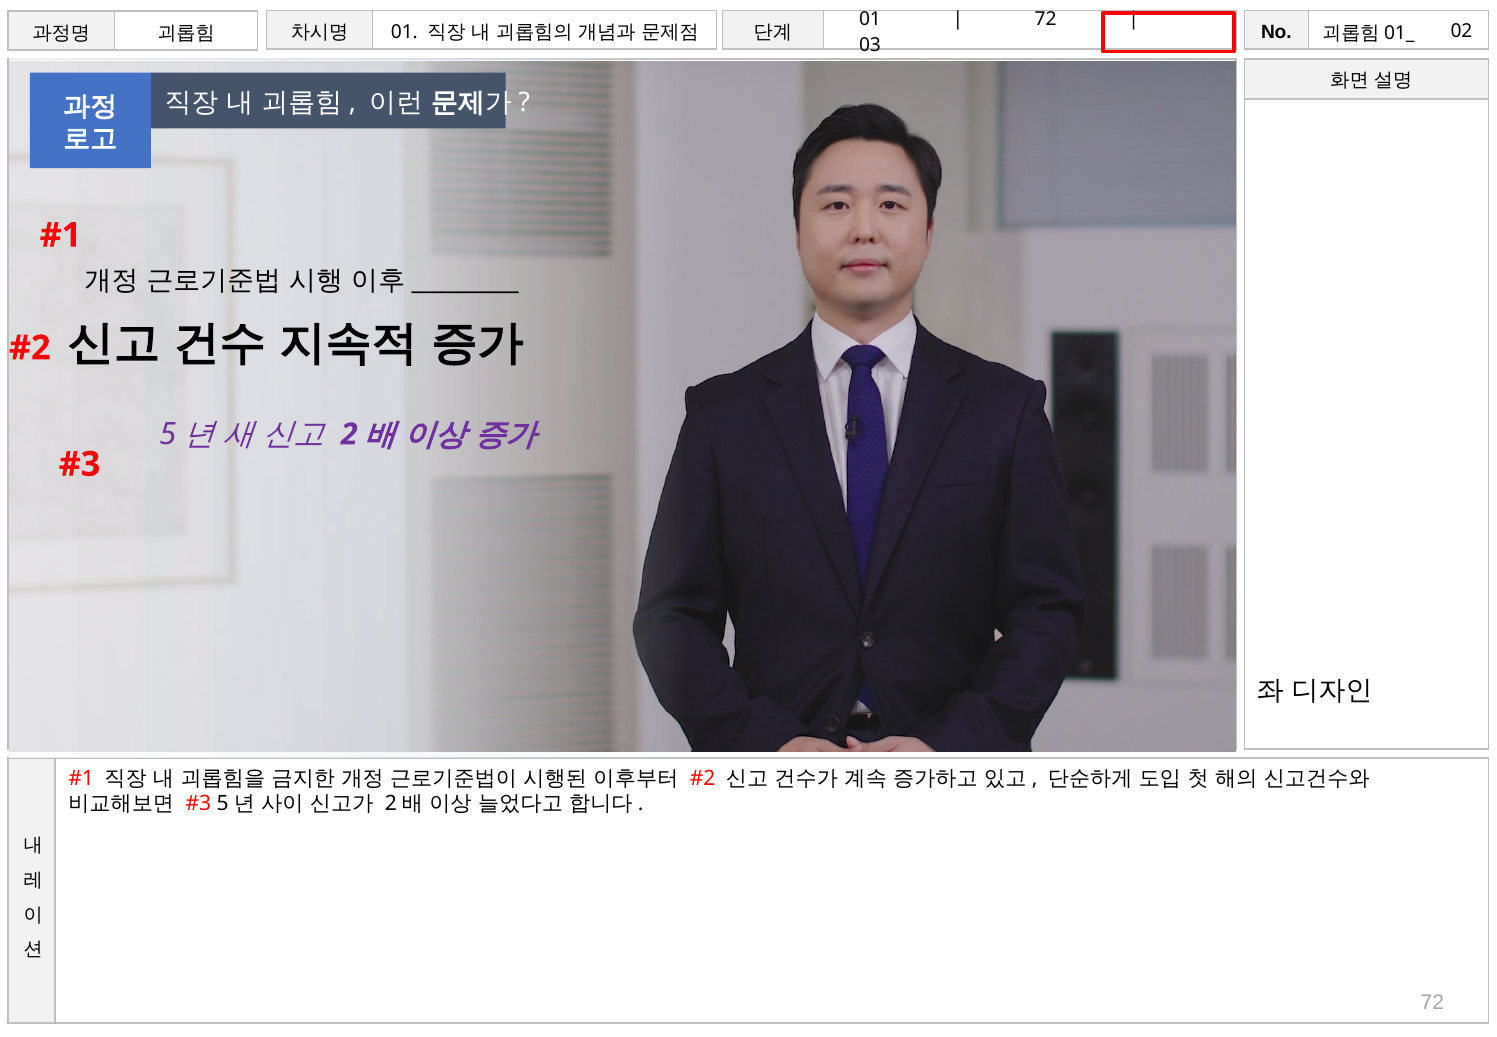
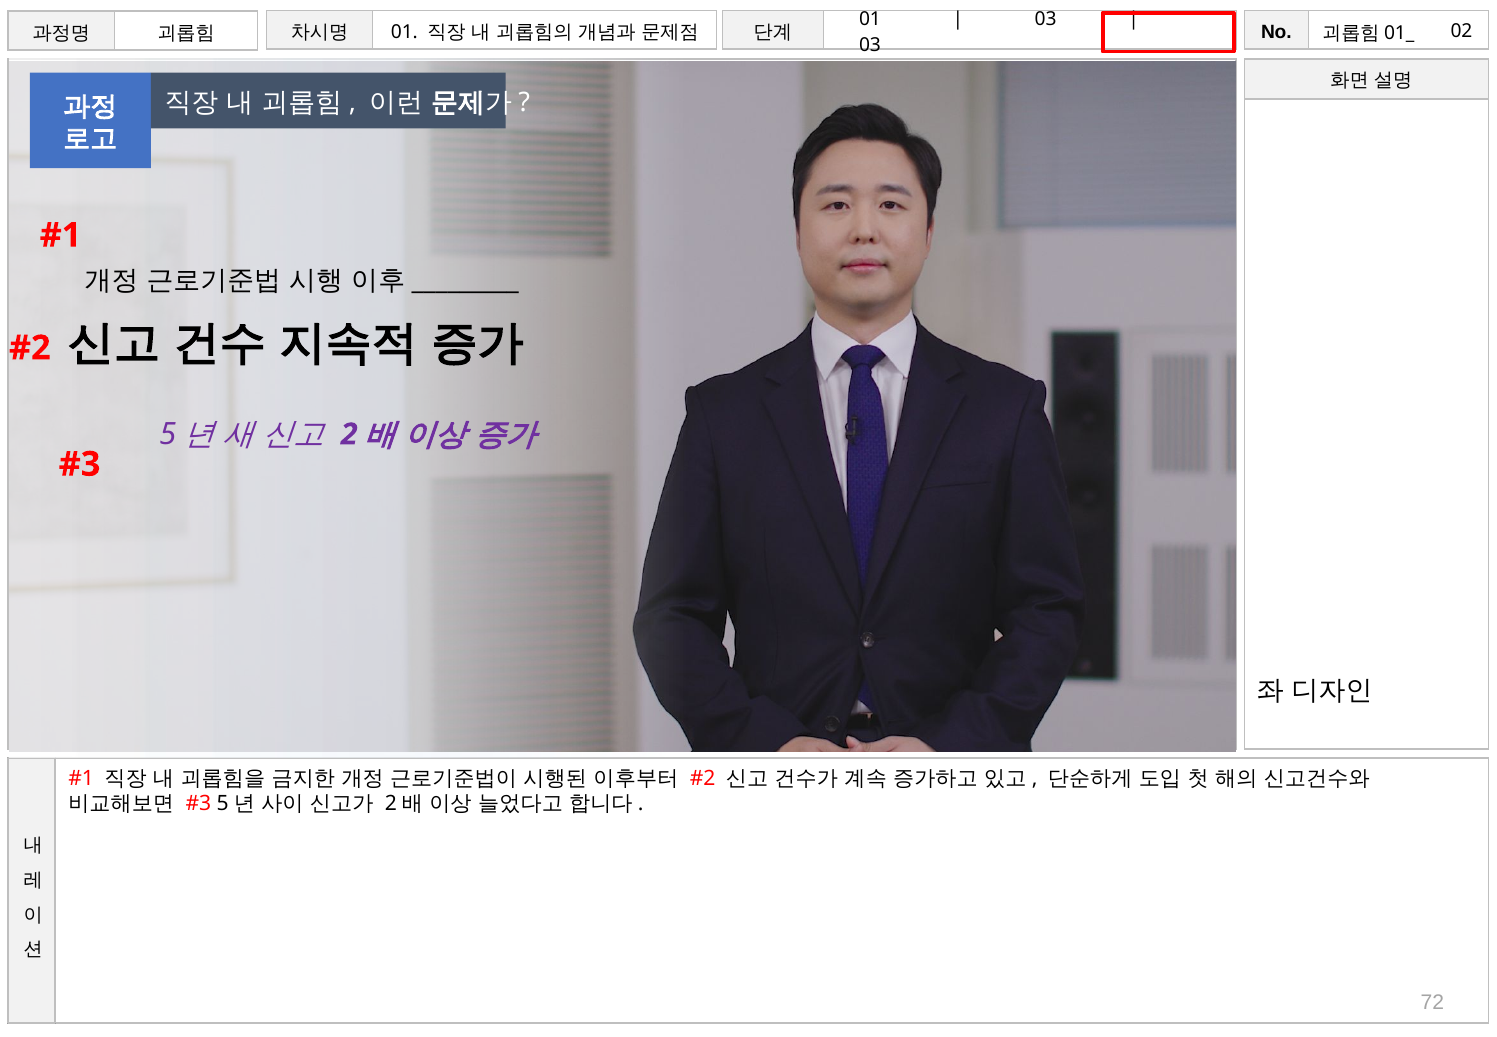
72 at (1046, 20): 72 -> 03
